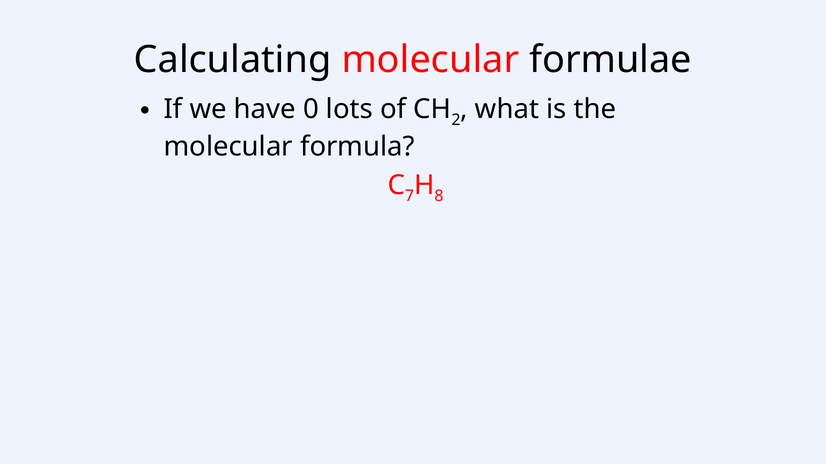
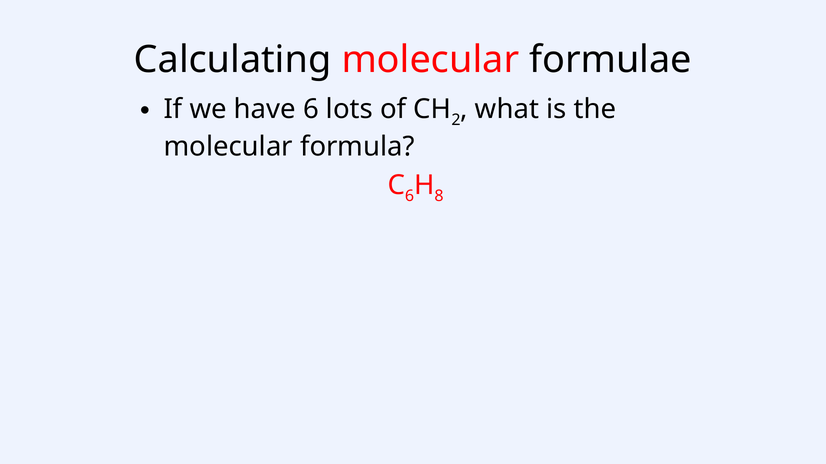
have 0: 0 -> 6
7 at (410, 196): 7 -> 6
